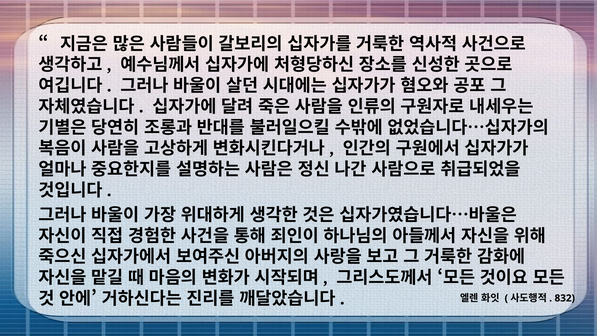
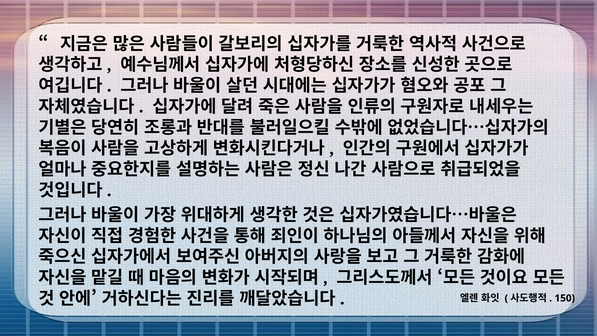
832: 832 -> 150
